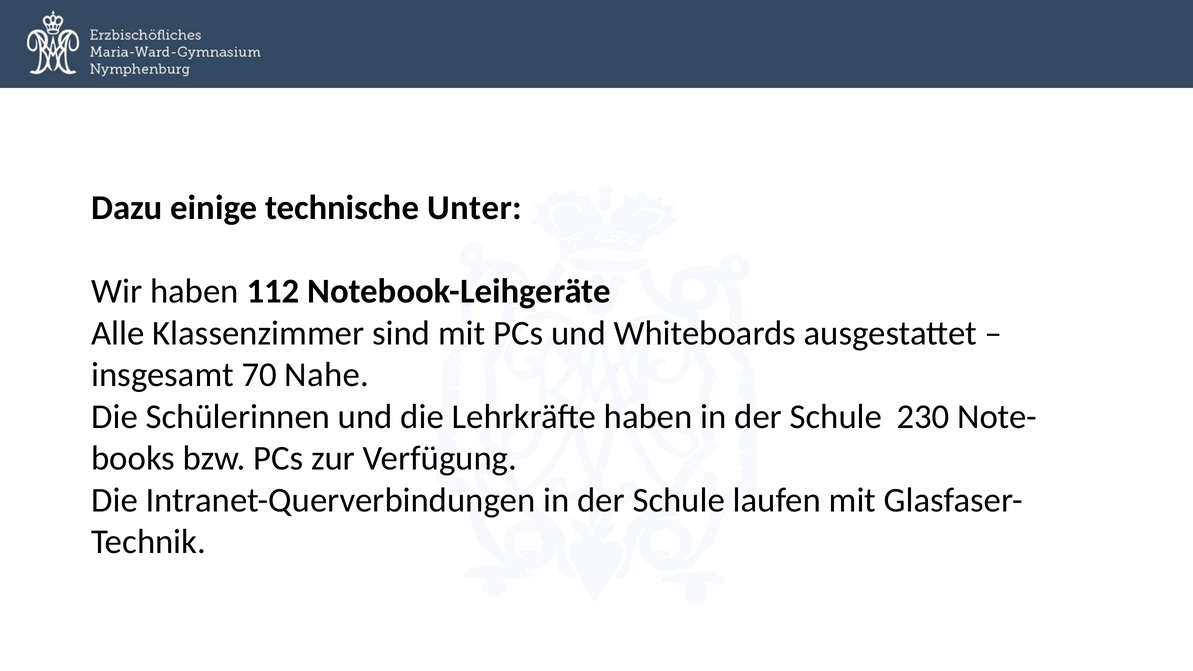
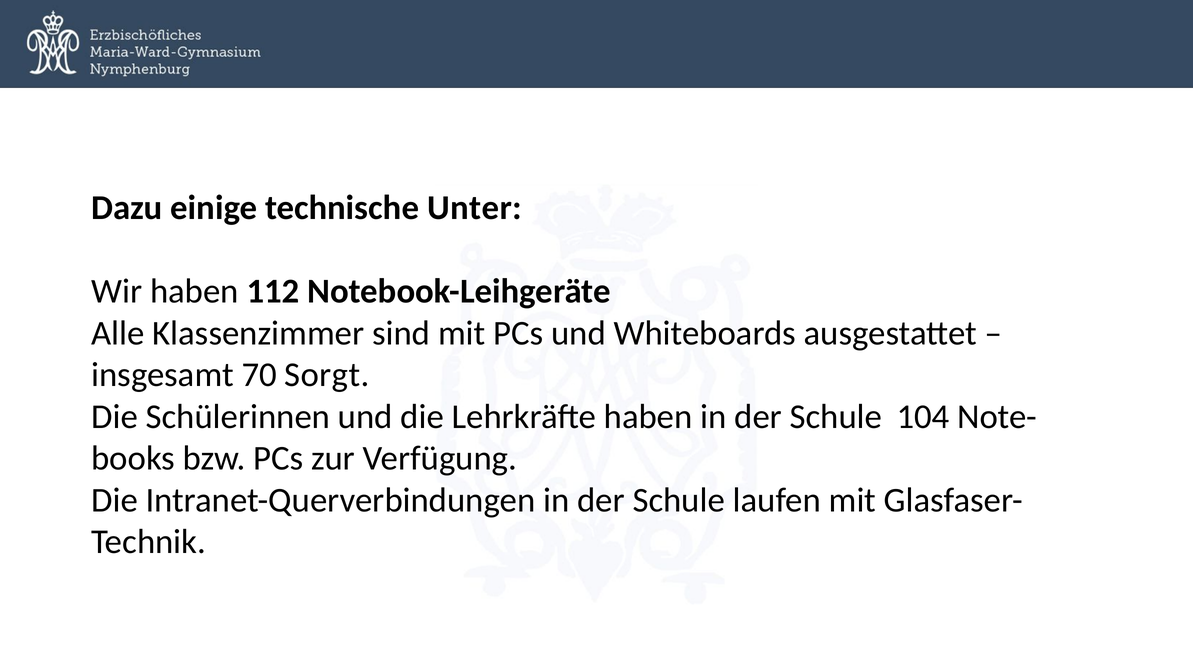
Nahe: Nahe -> Sorgt
230: 230 -> 104
